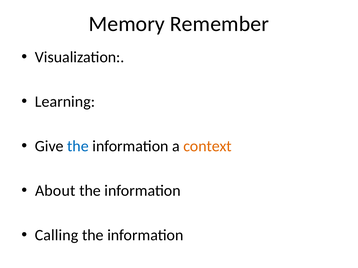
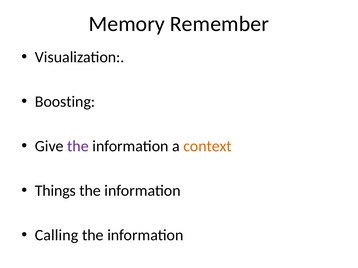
Learning: Learning -> Boosting
the at (78, 146) colour: blue -> purple
About: About -> Things
